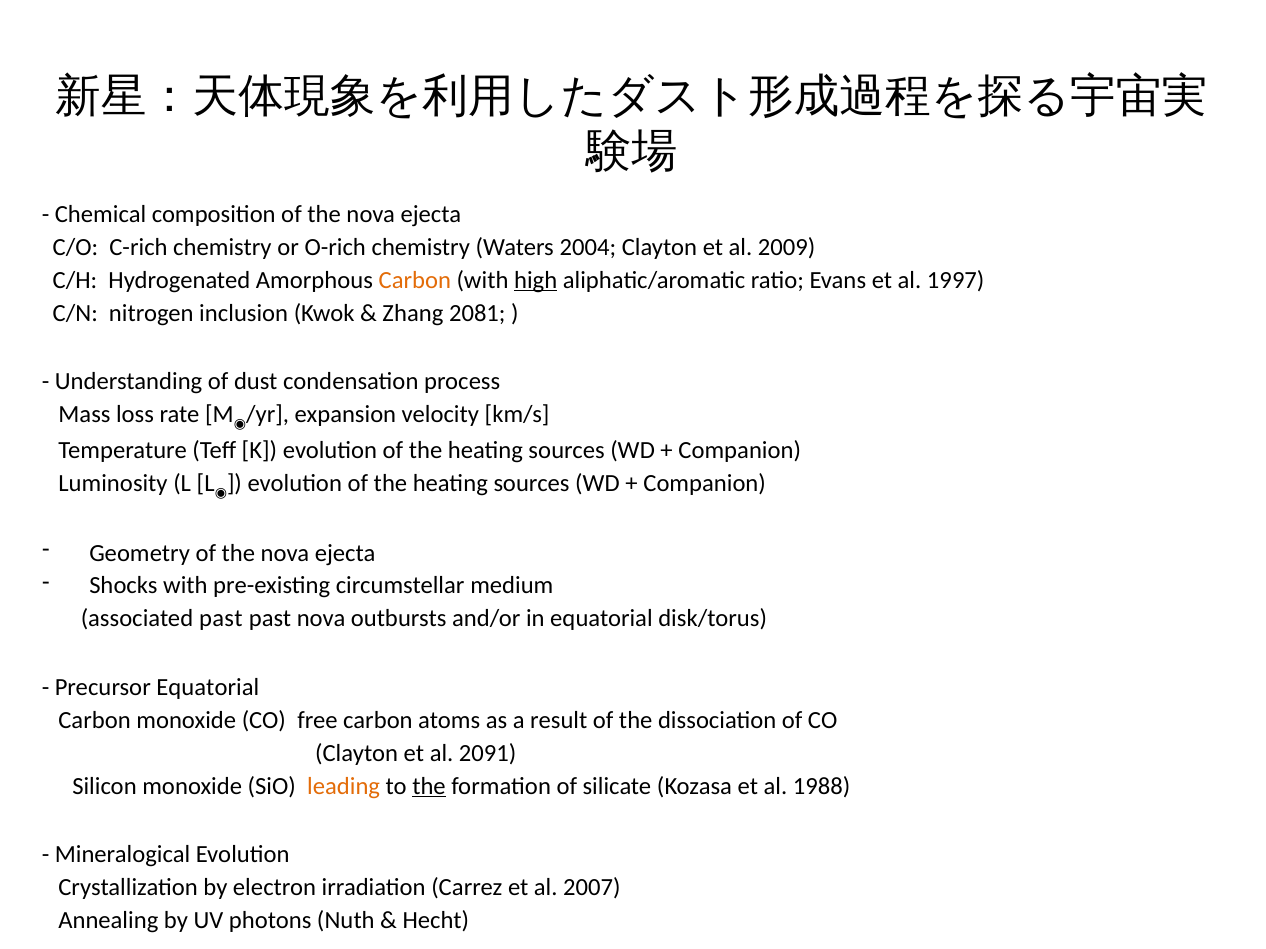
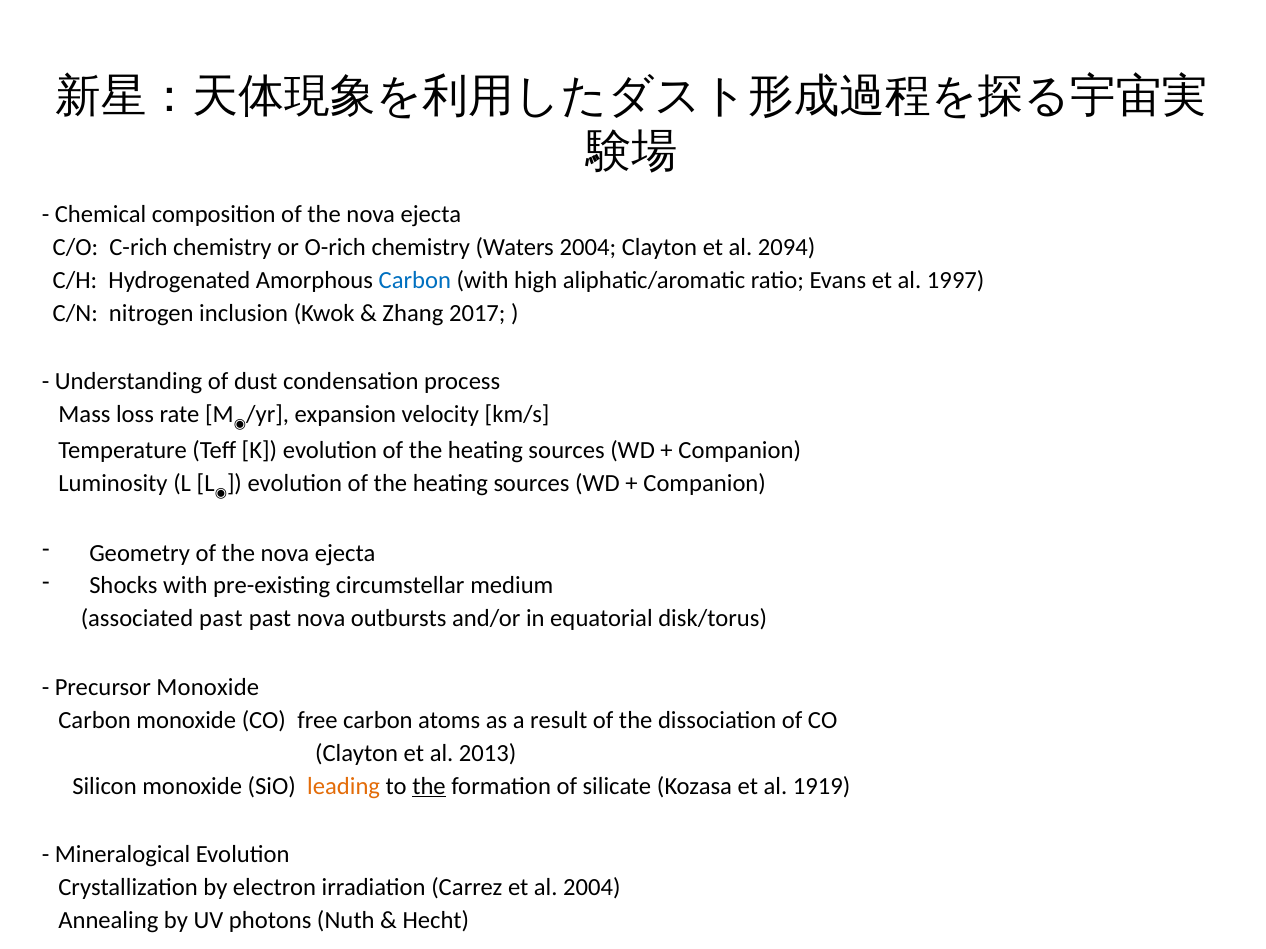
2009: 2009 -> 2094
Carbon at (415, 280) colour: orange -> blue
high underline: present -> none
2081: 2081 -> 2017
Precursor Equatorial: Equatorial -> Monoxide
2091: 2091 -> 2013
1988: 1988 -> 1919
al 2007: 2007 -> 2004
